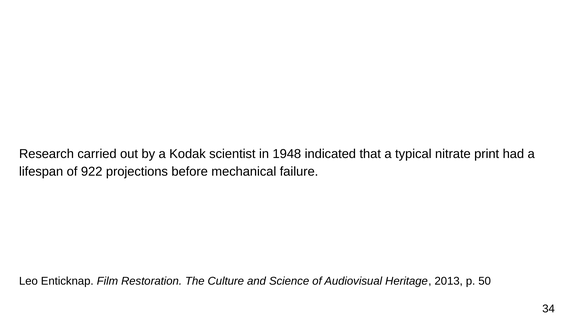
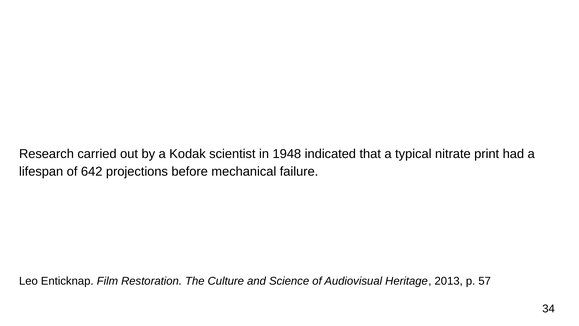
922: 922 -> 642
50: 50 -> 57
